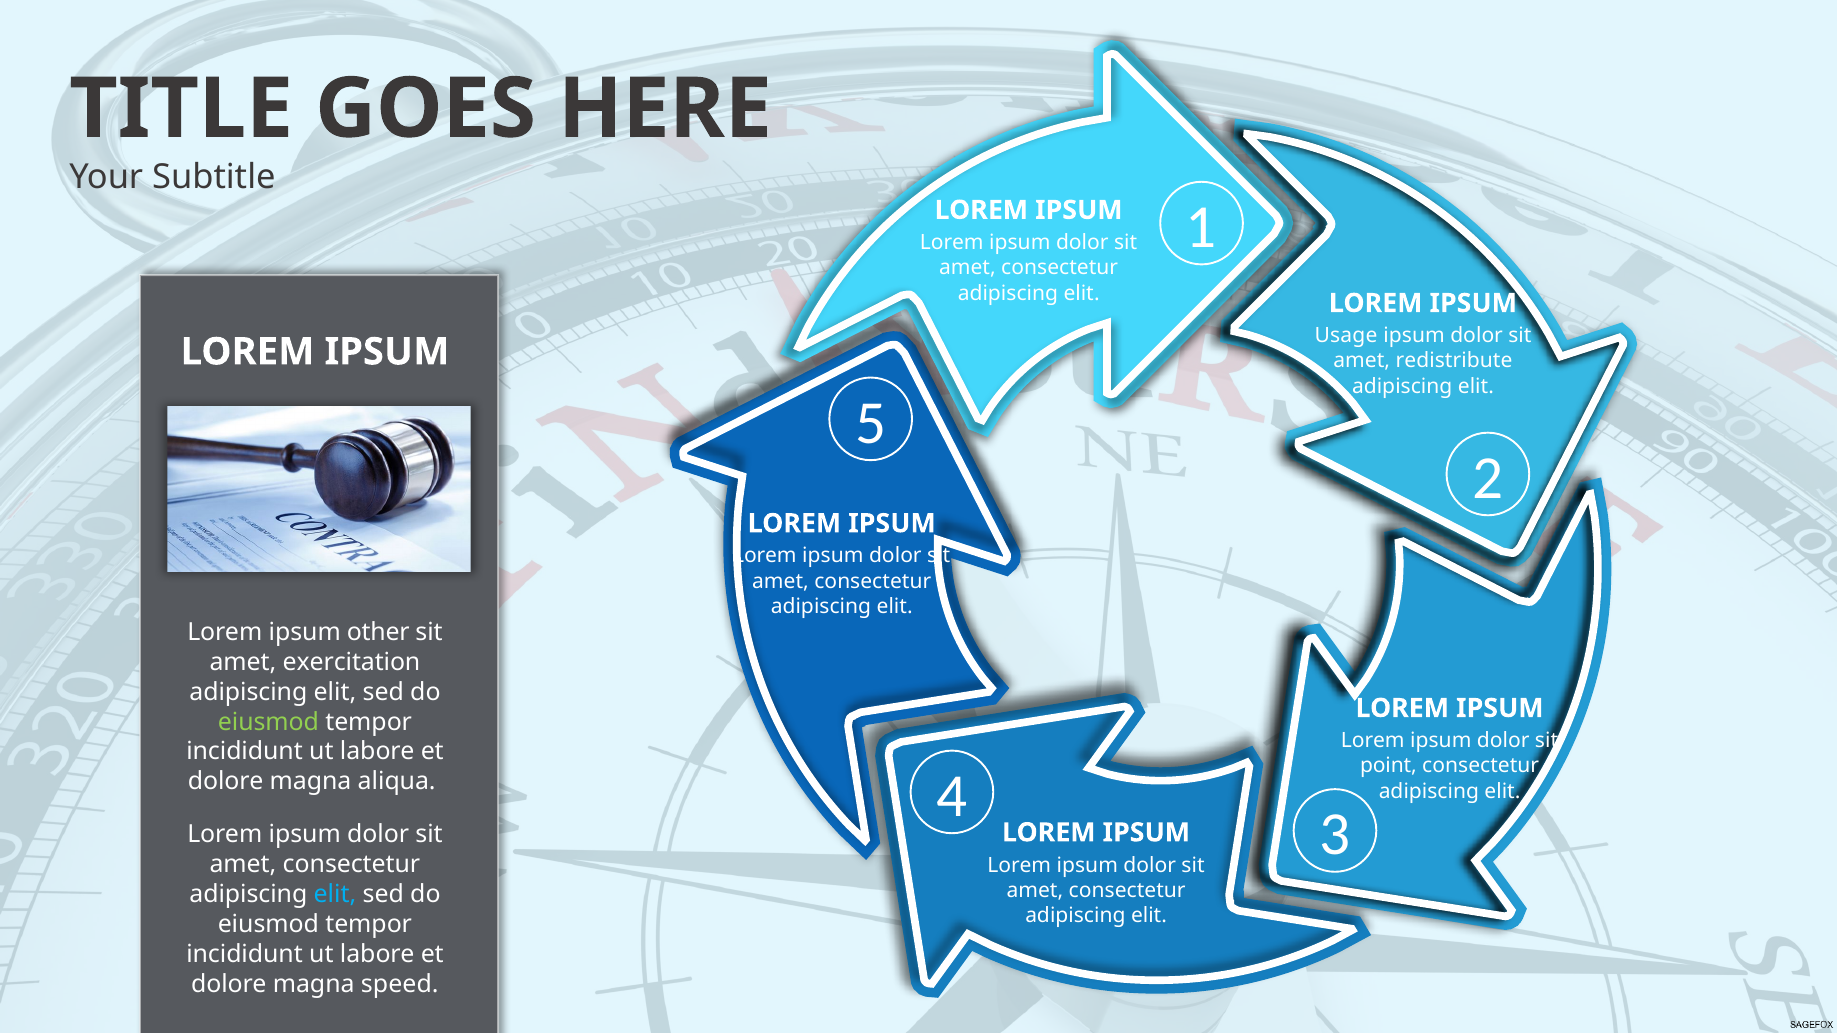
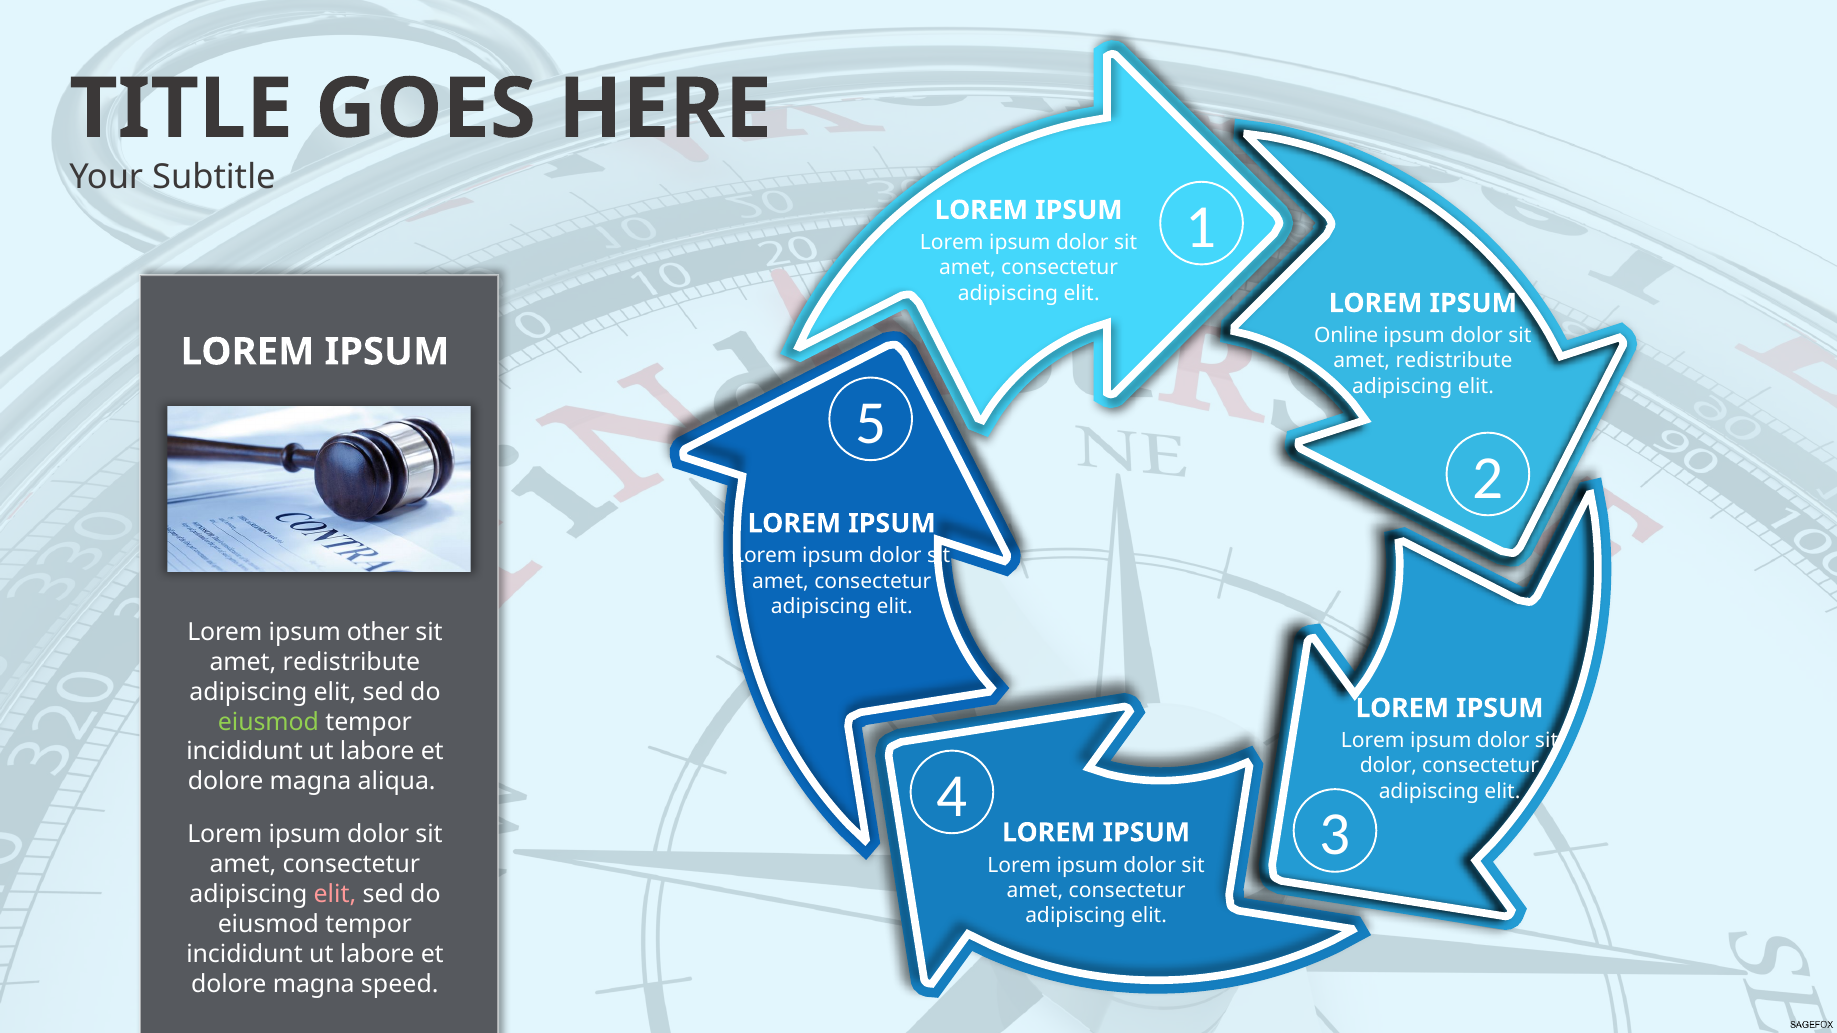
Usage: Usage -> Online
exercitation at (352, 662): exercitation -> redistribute
point at (1388, 766): point -> dolor
elit at (335, 895) colour: light blue -> pink
